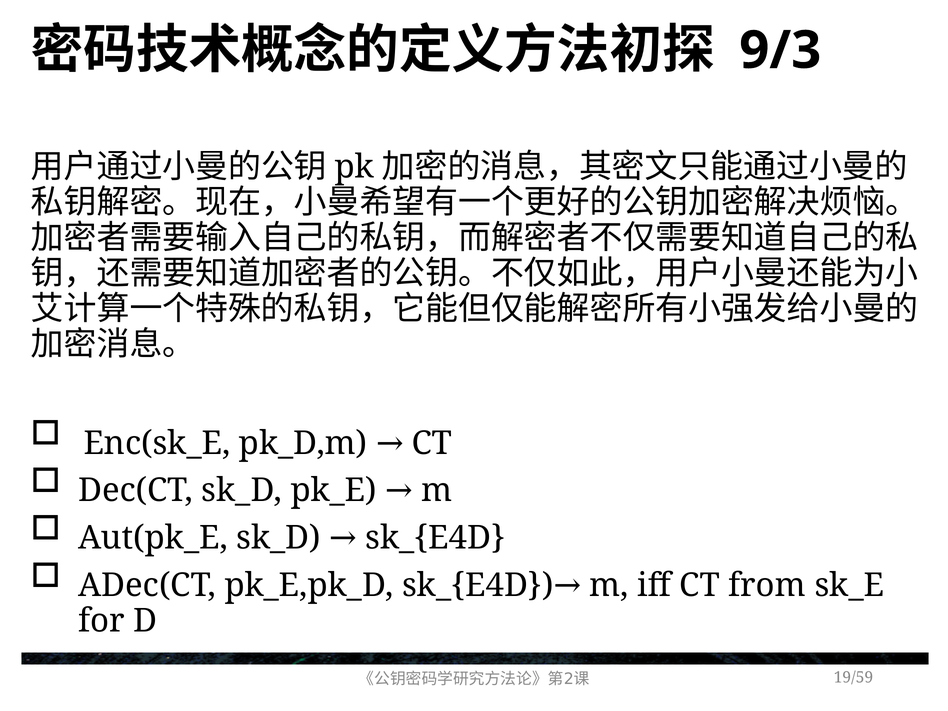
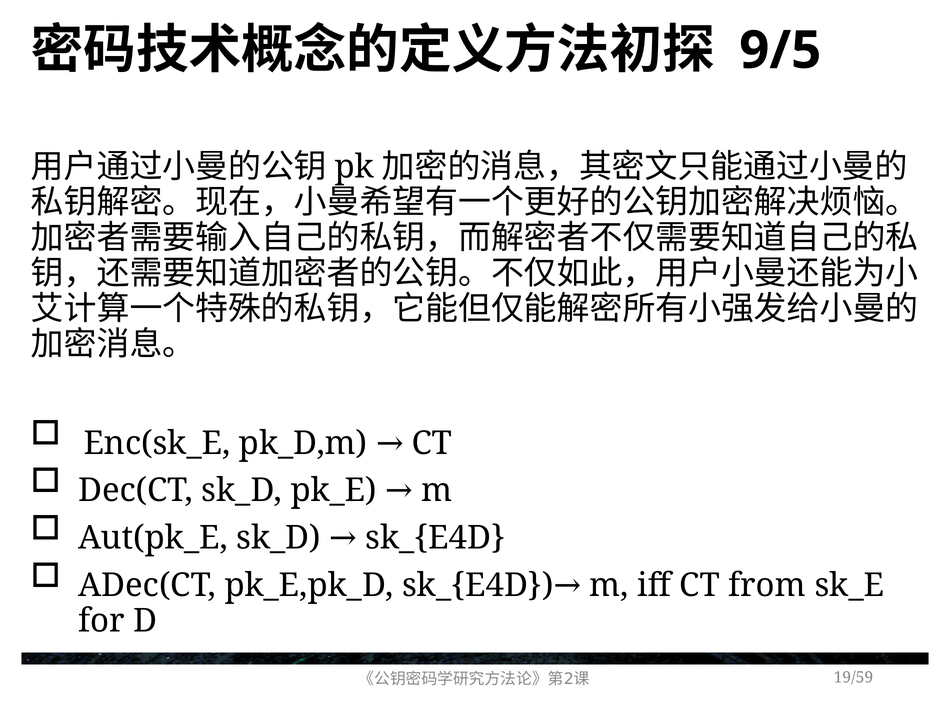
9/3: 9/3 -> 9/5
